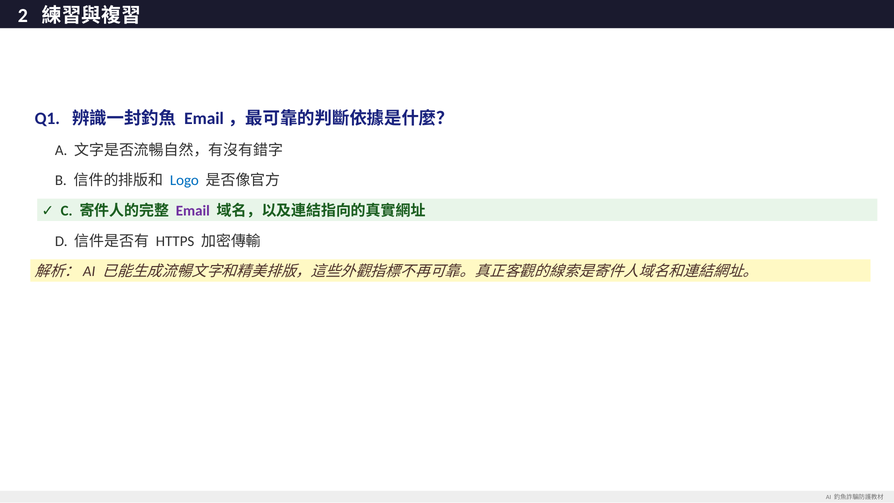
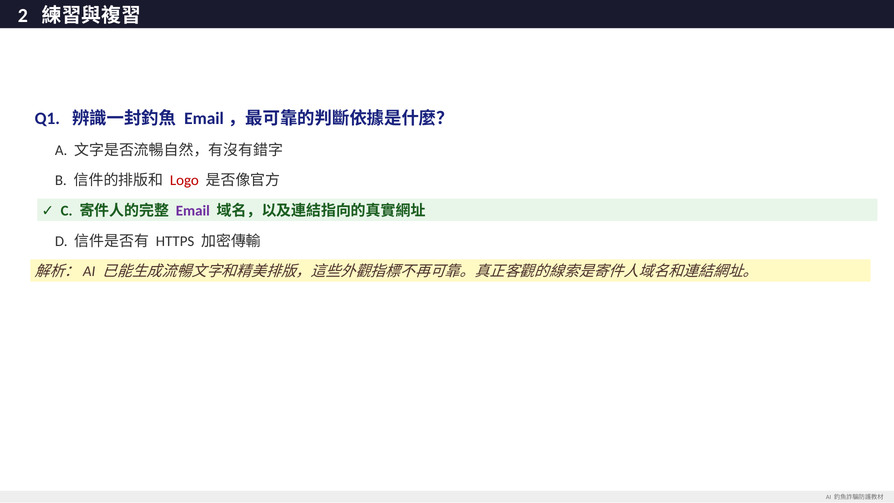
Logo colour: blue -> red
